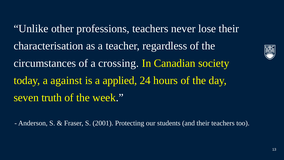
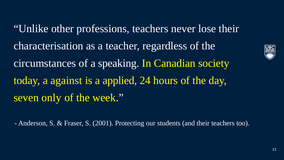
crossing: crossing -> speaking
truth: truth -> only
